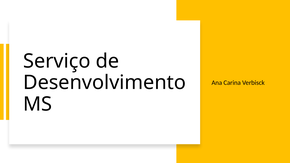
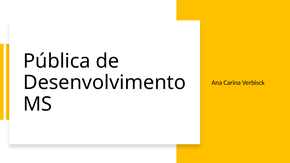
Serviço: Serviço -> Pública
